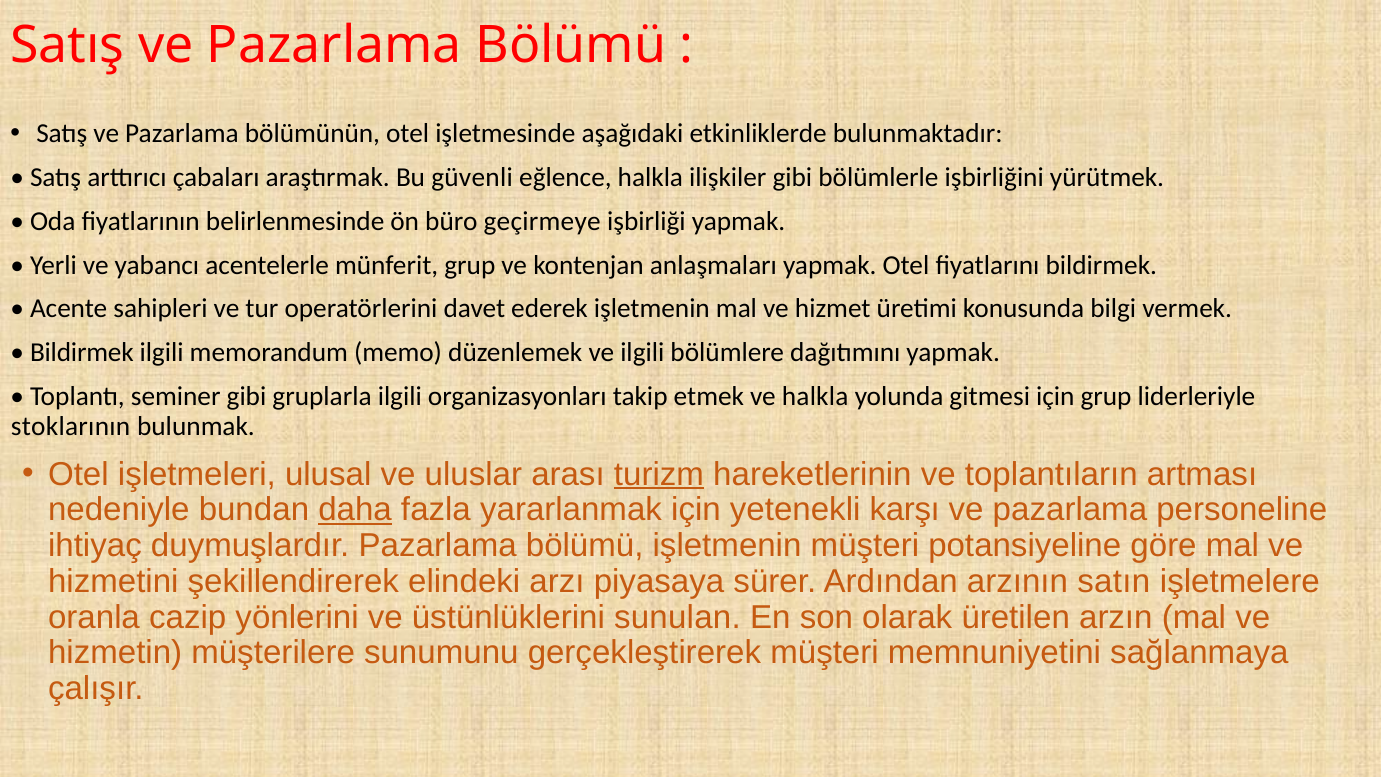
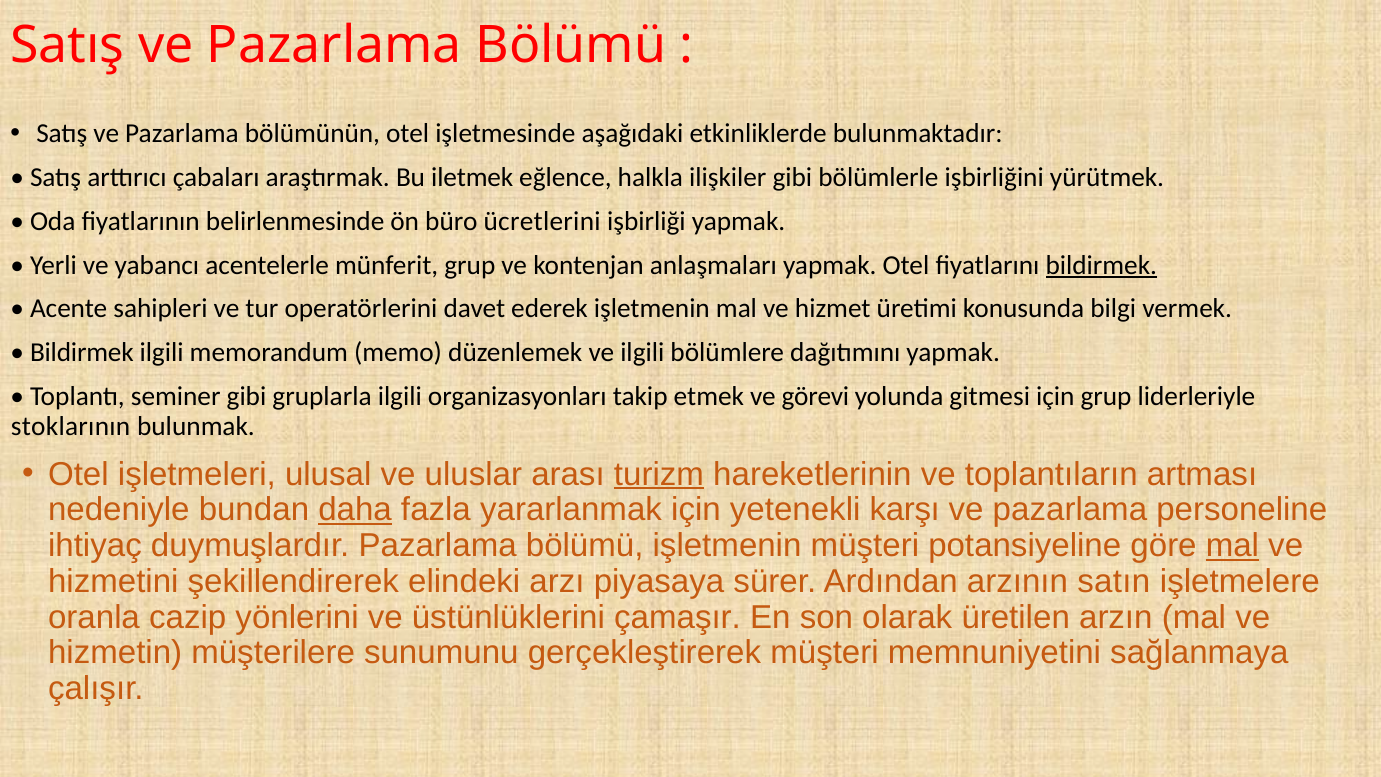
güvenli: güvenli -> iletmek
geçirmeye: geçirmeye -> ücretlerini
bildirmek at (1101, 265) underline: none -> present
ve halkla: halkla -> görevi
mal at (1232, 546) underline: none -> present
sunulan: sunulan -> çamaşır
